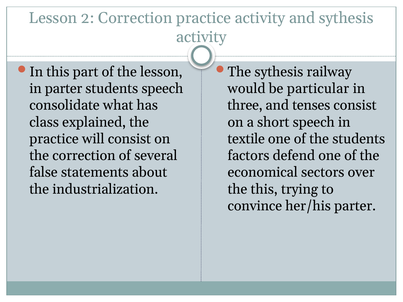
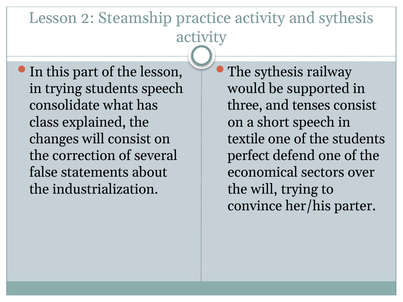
2 Correction: Correction -> Steamship
in parter: parter -> trying
particular: particular -> supported
practice at (54, 139): practice -> changes
factors: factors -> perfect
the this: this -> will
